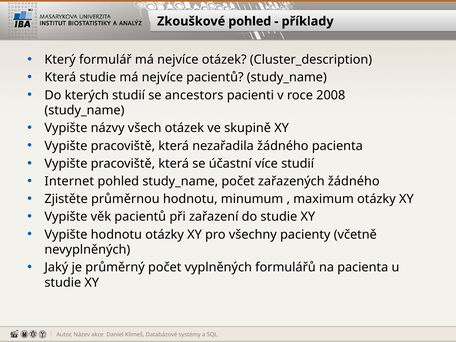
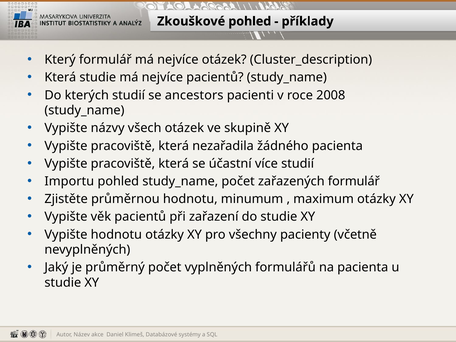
Internet: Internet -> Importu
zařazených žádného: žádného -> formulář
